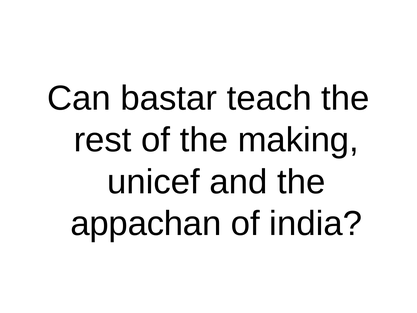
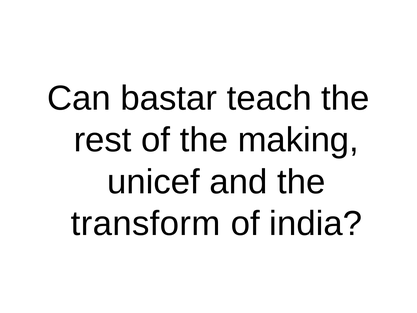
appachan: appachan -> transform
